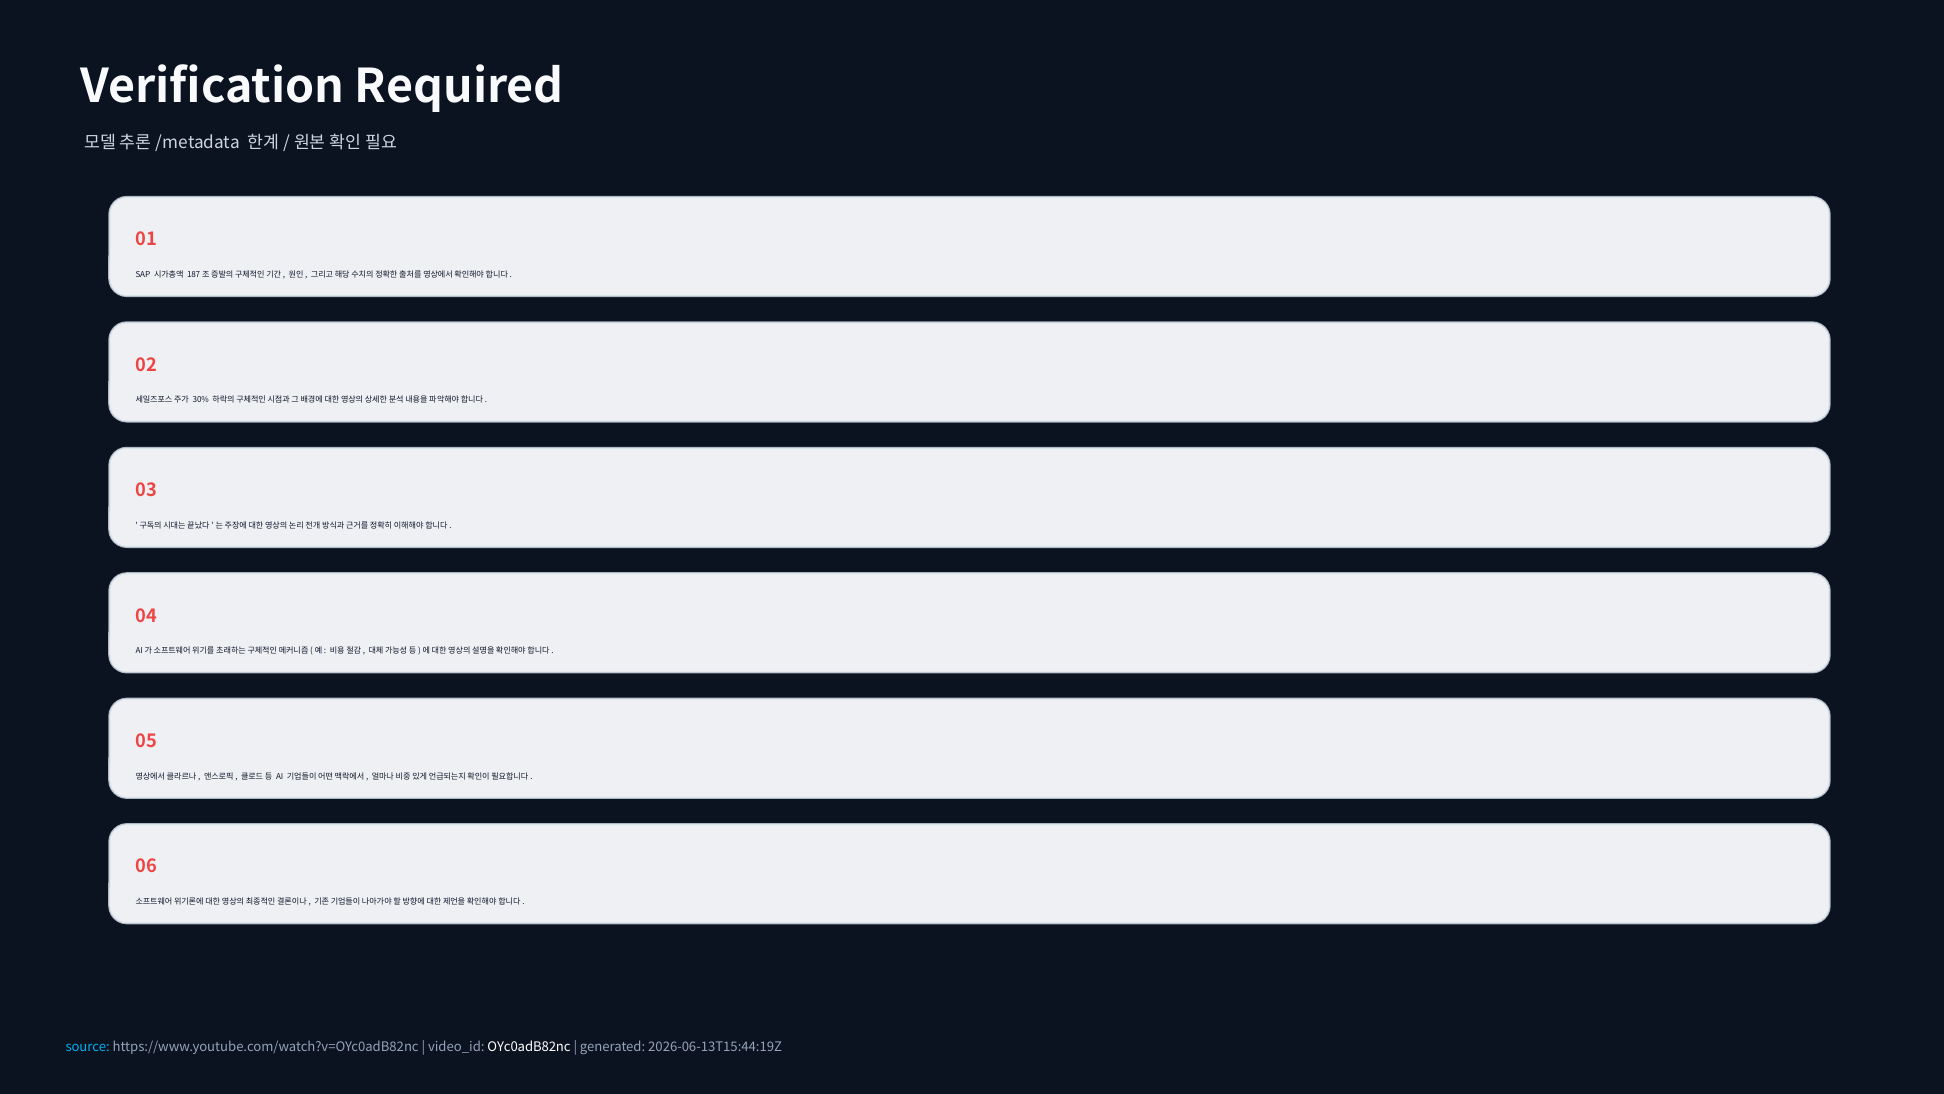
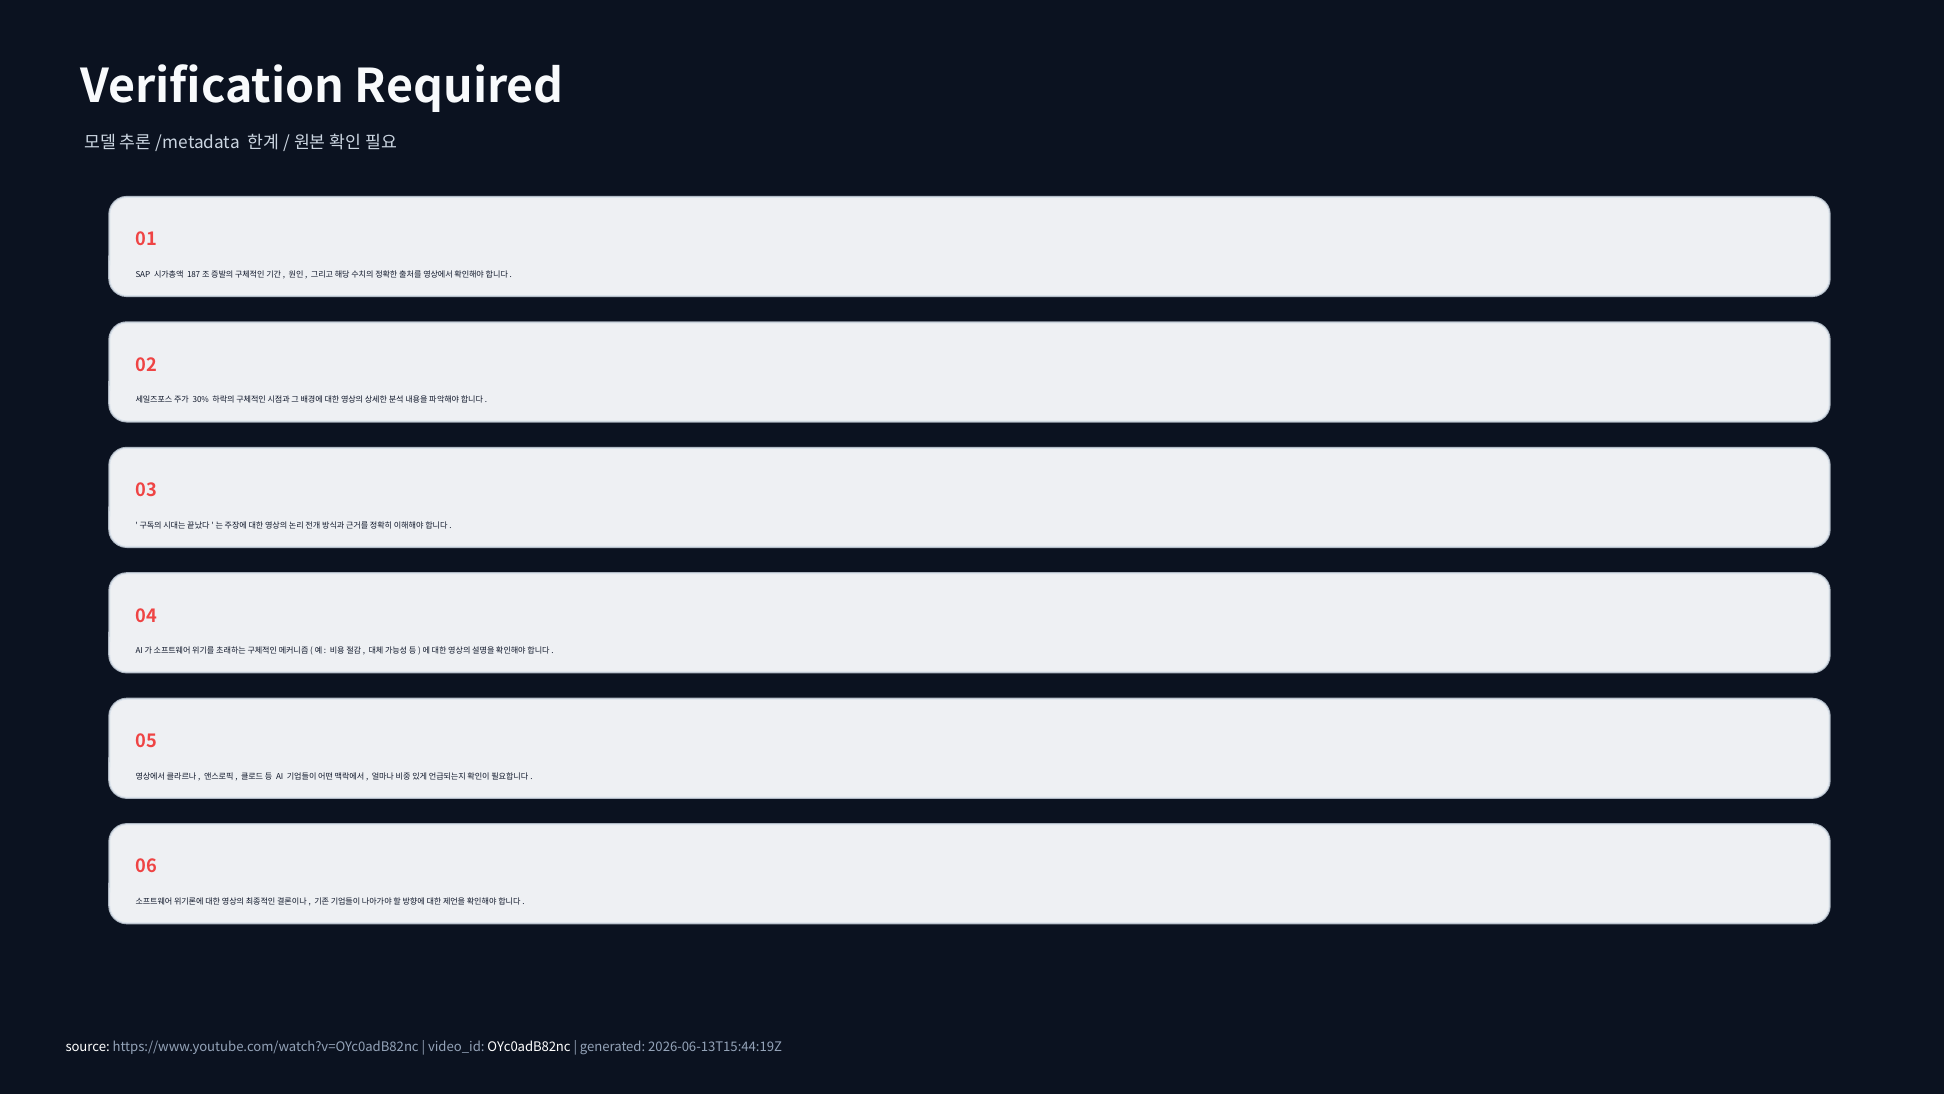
source colour: light blue -> white
